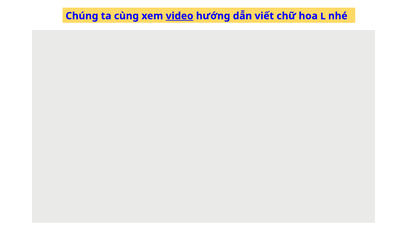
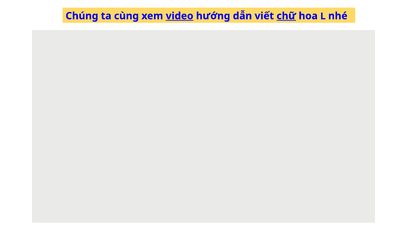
chữ underline: none -> present
